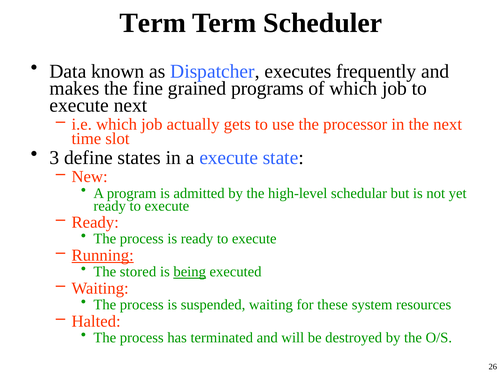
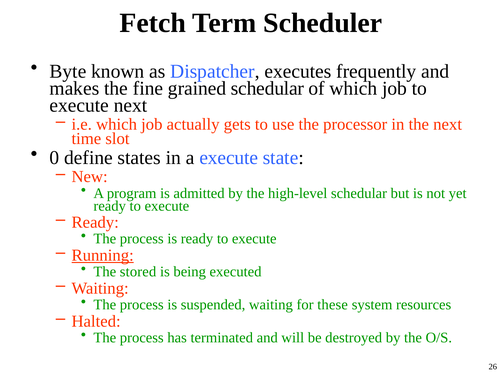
Term at (153, 23): Term -> Fetch
Data: Data -> Byte
grained programs: programs -> schedular
3: 3 -> 0
being underline: present -> none
